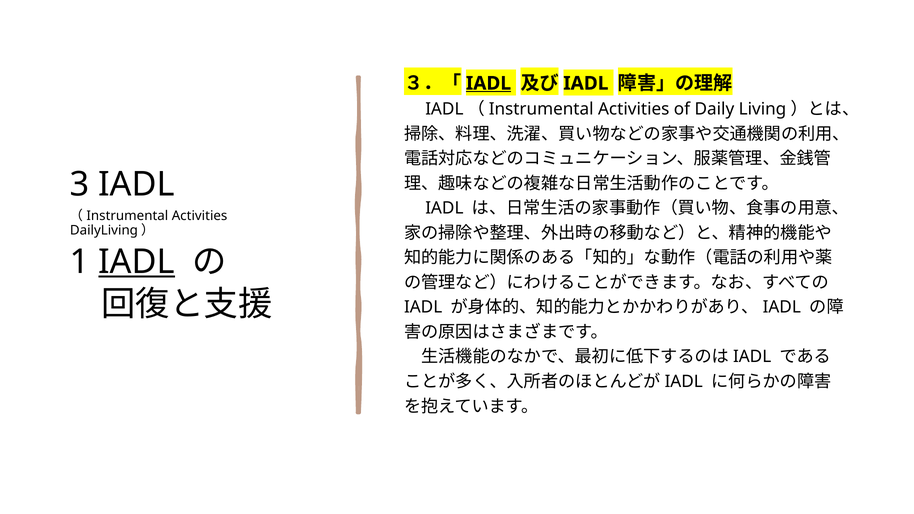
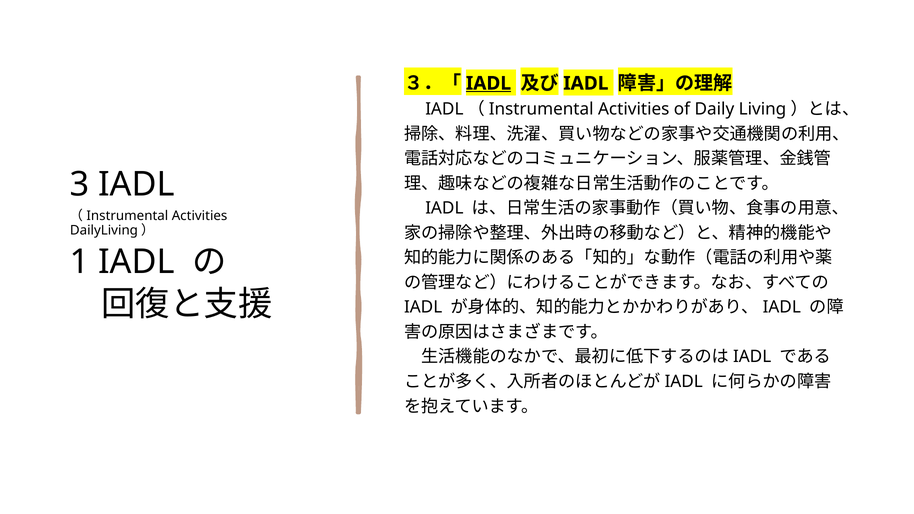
IADL at (137, 262) underline: present -> none
